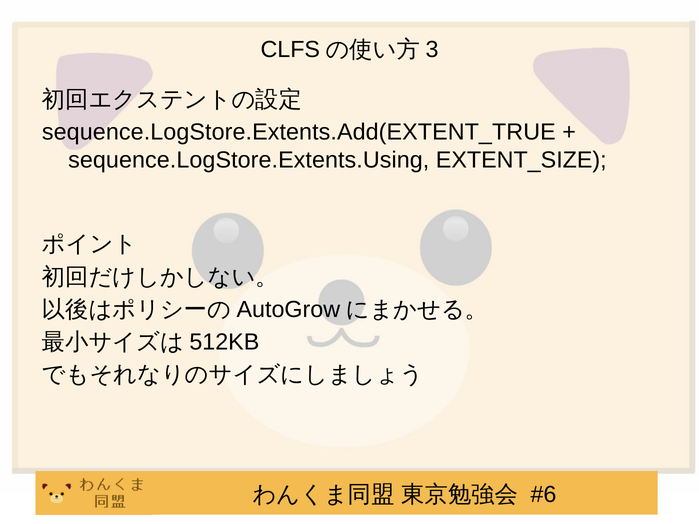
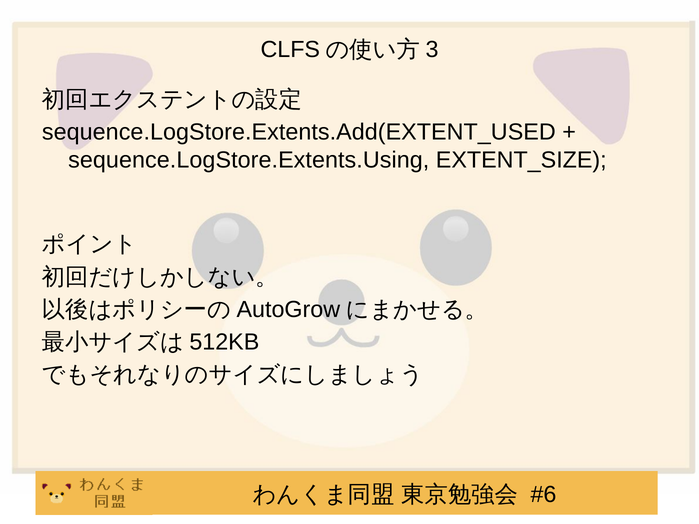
sequence.LogStore.Extents.Add(EXTENT_TRUE: sequence.LogStore.Extents.Add(EXTENT_TRUE -> sequence.LogStore.Extents.Add(EXTENT_USED
